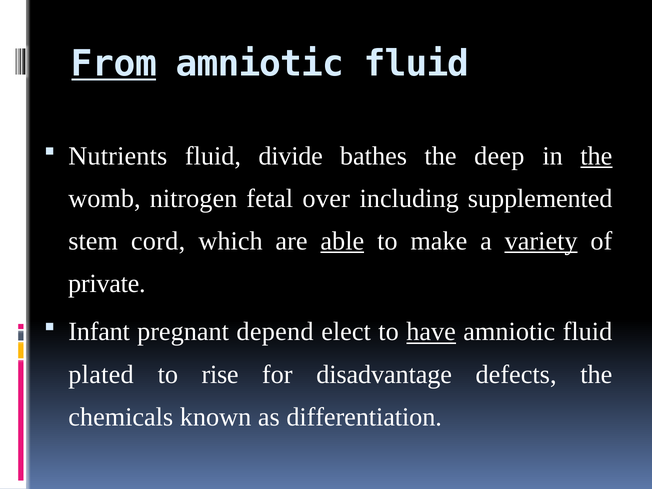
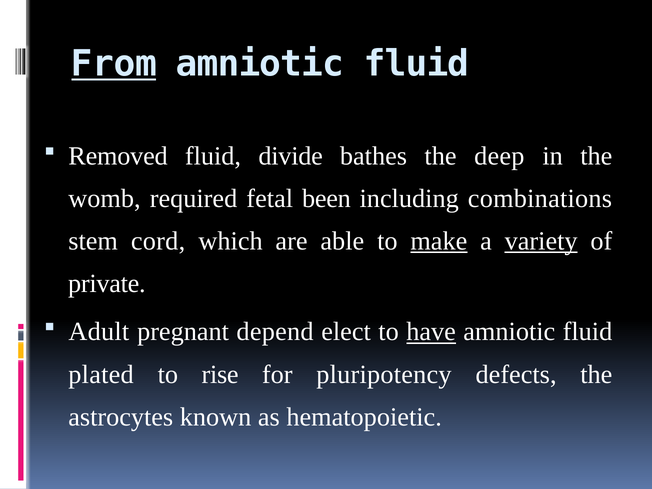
Nutrients: Nutrients -> Removed
the at (596, 156) underline: present -> none
nitrogen: nitrogen -> required
over: over -> been
supplemented: supplemented -> combinations
able underline: present -> none
make underline: none -> present
Infant: Infant -> Adult
disadvantage: disadvantage -> pluripotency
chemicals: chemicals -> astrocytes
differentiation: differentiation -> hematopoietic
